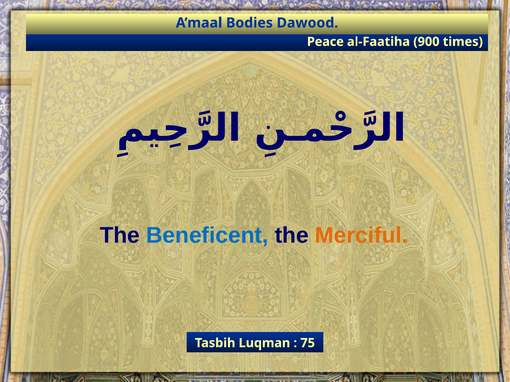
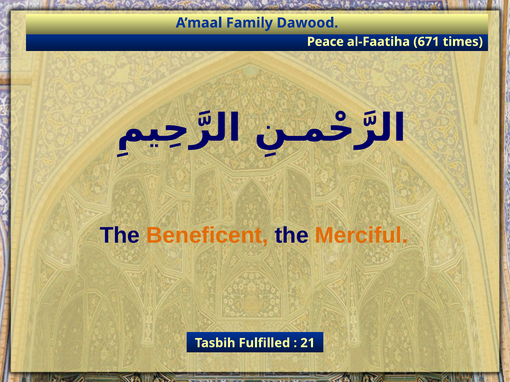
Bodies: Bodies -> Family
900: 900 -> 671
Beneficent colour: blue -> orange
Luqman: Luqman -> Fulfilled
75: 75 -> 21
